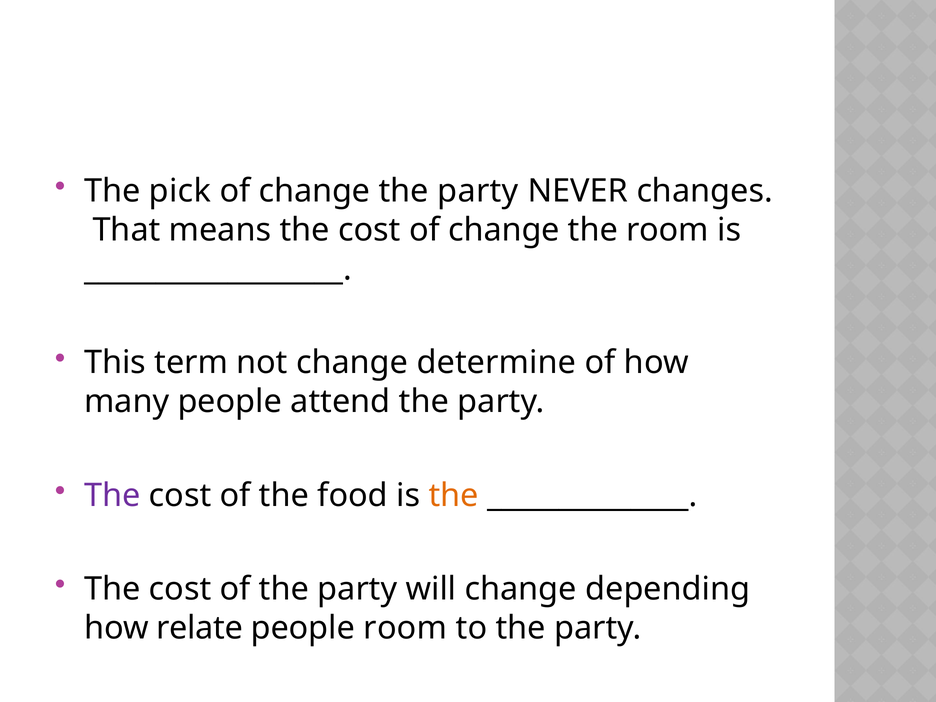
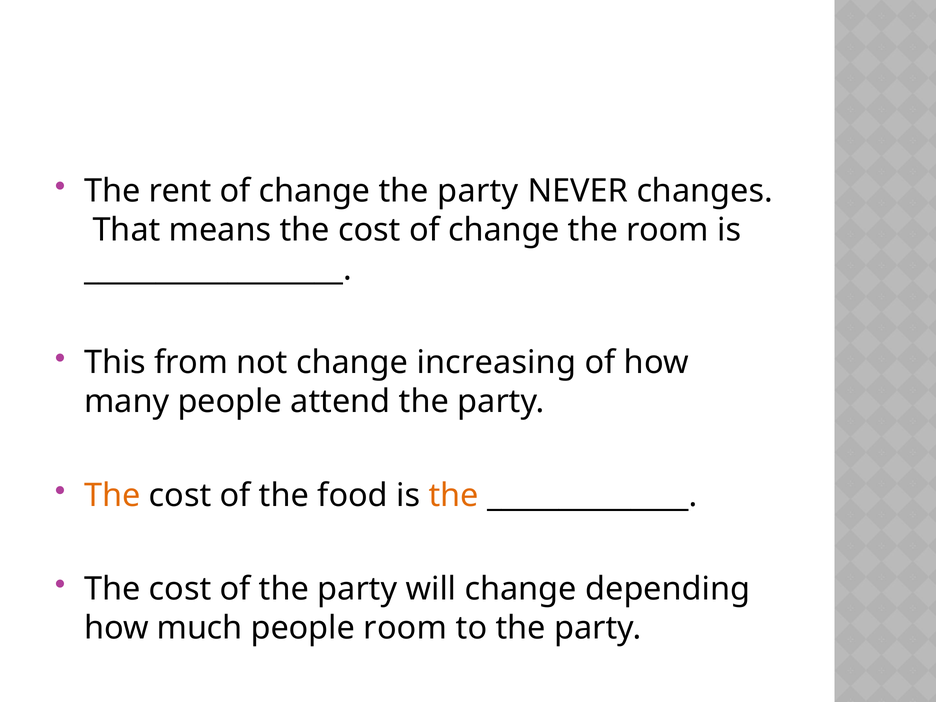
pick: pick -> rent
term: term -> from
determine: determine -> increasing
The at (112, 495) colour: purple -> orange
relate: relate -> much
